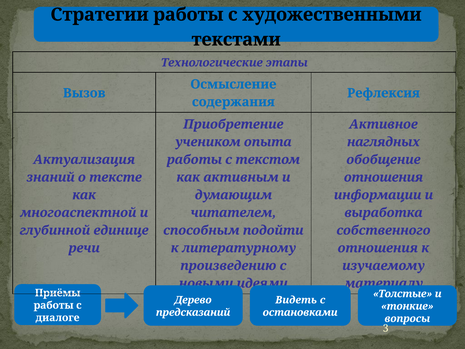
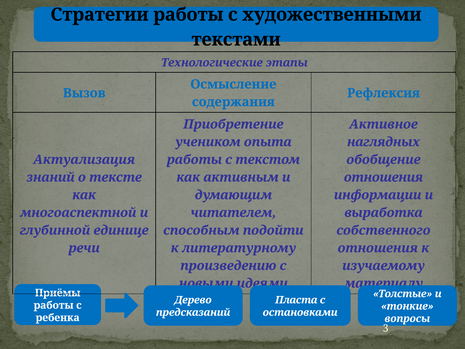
Видеть: Видеть -> Пласта
диалоге: диалоге -> ребенка
